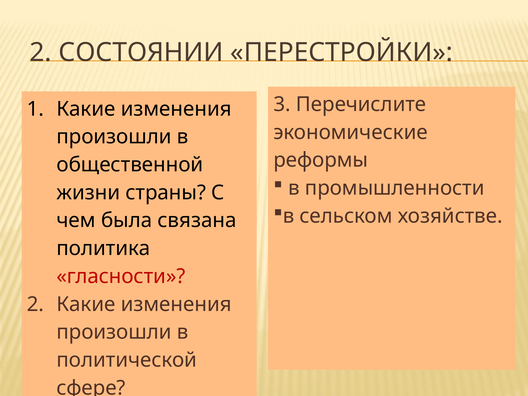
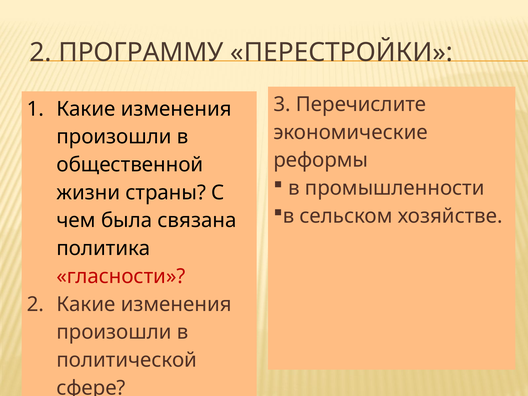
СОСТОЯНИИ: СОСТОЯНИИ -> ПРОГРАММУ
